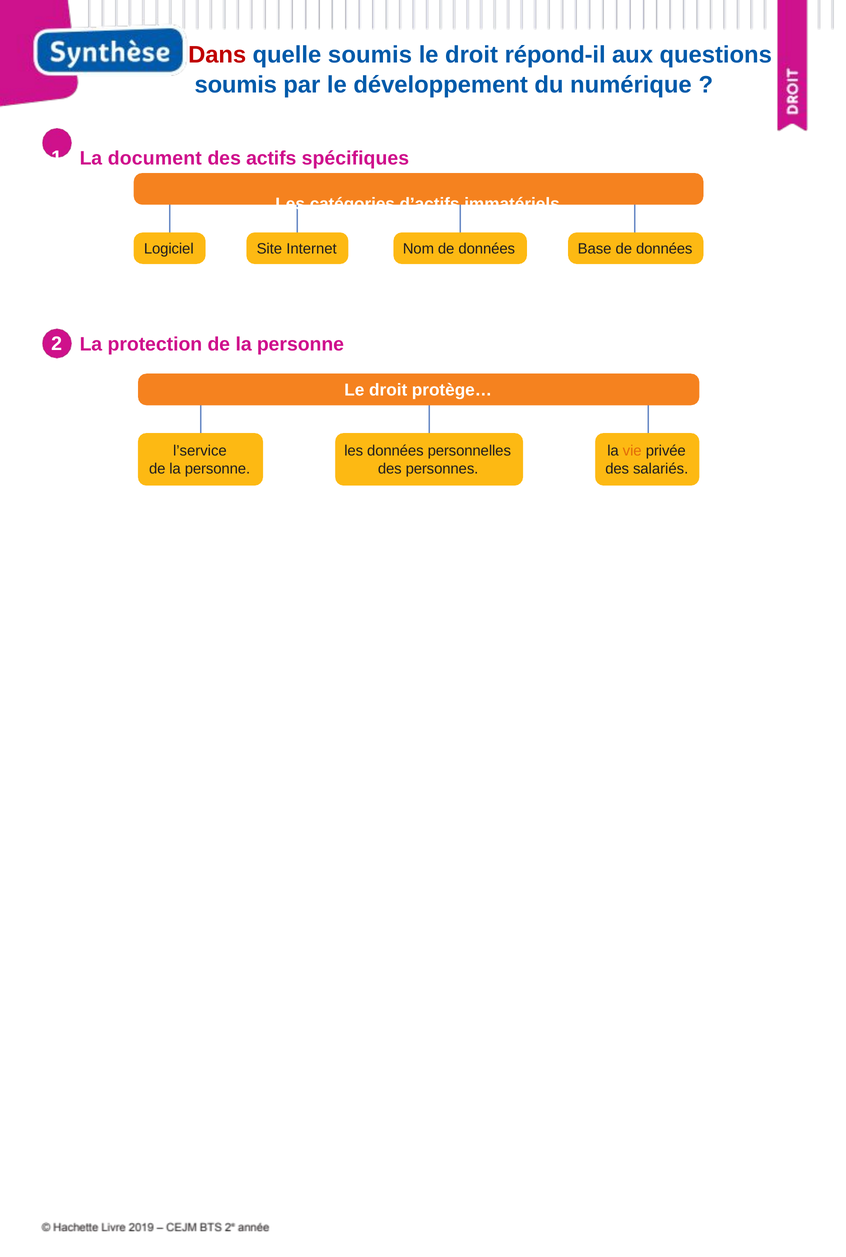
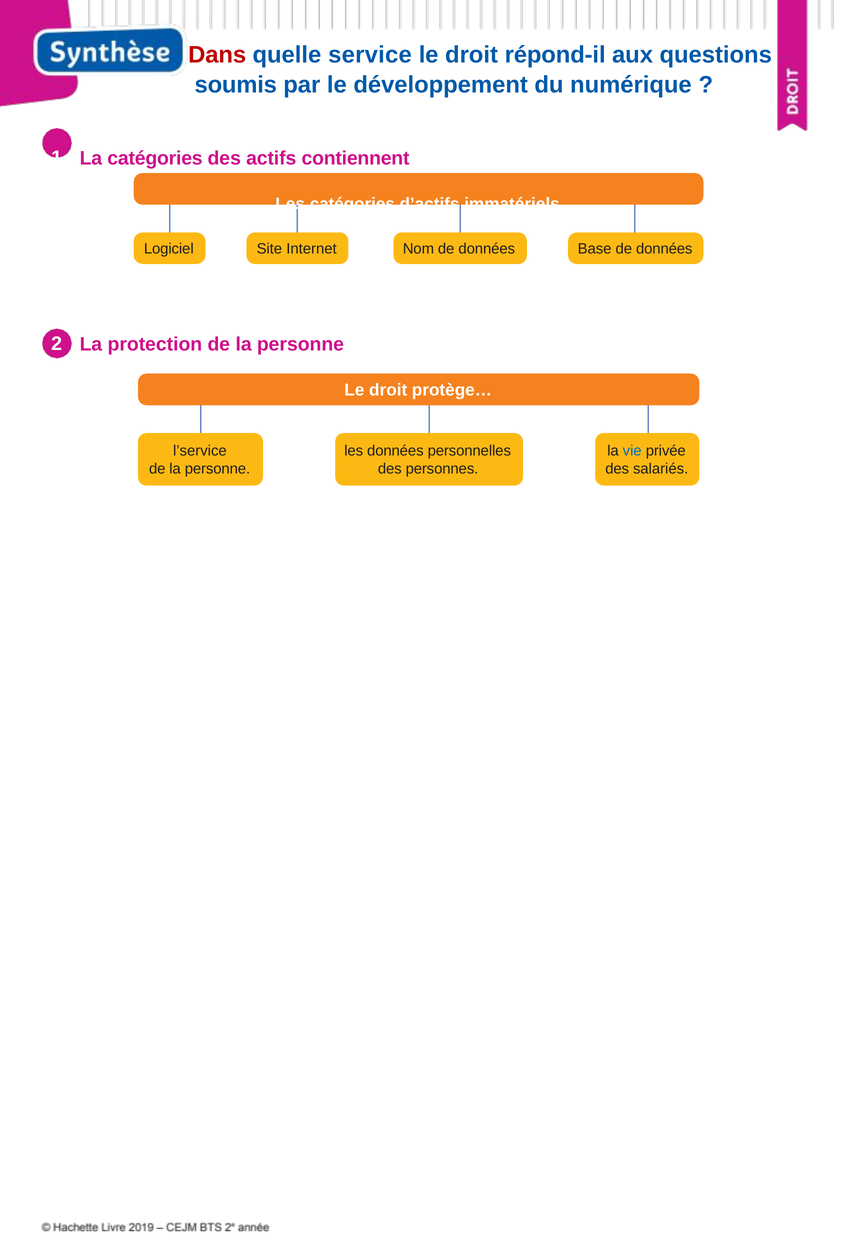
quelle soumis: soumis -> service
La document: document -> catégories
spécifiques: spécifiques -> contiennent
vie colour: orange -> blue
